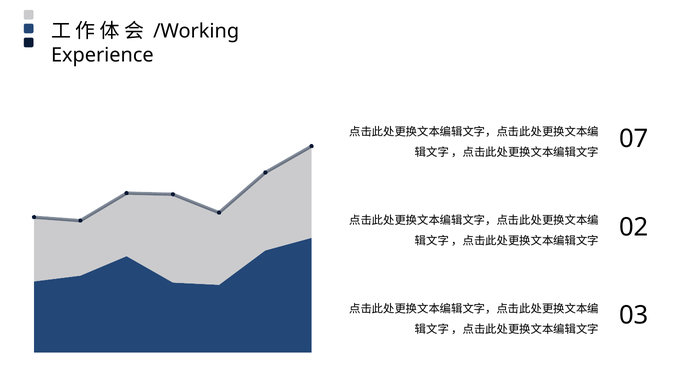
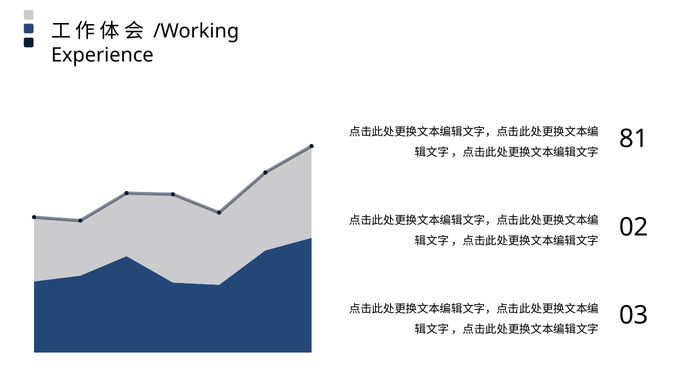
07: 07 -> 81
